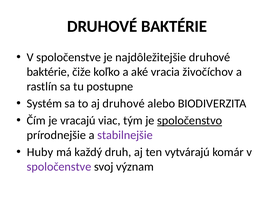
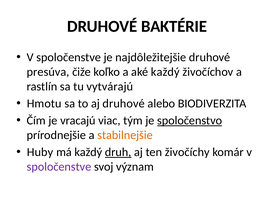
baktérie at (48, 72): baktérie -> presúva
aké vracia: vracia -> každý
postupne: postupne -> vytvárajú
Systém: Systém -> Hmotu
stabilnejšie colour: purple -> orange
druh underline: none -> present
vytvárajú: vytvárajú -> živočíchy
